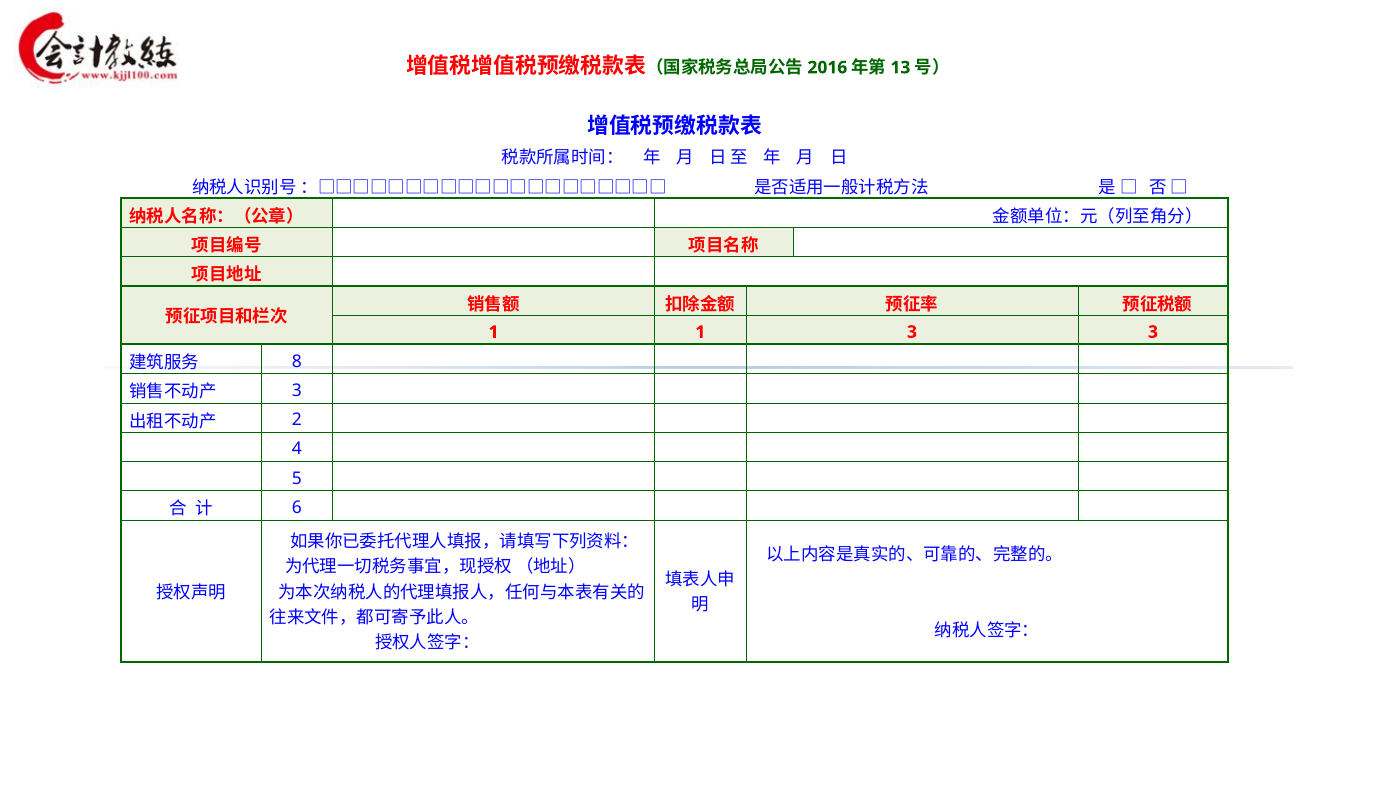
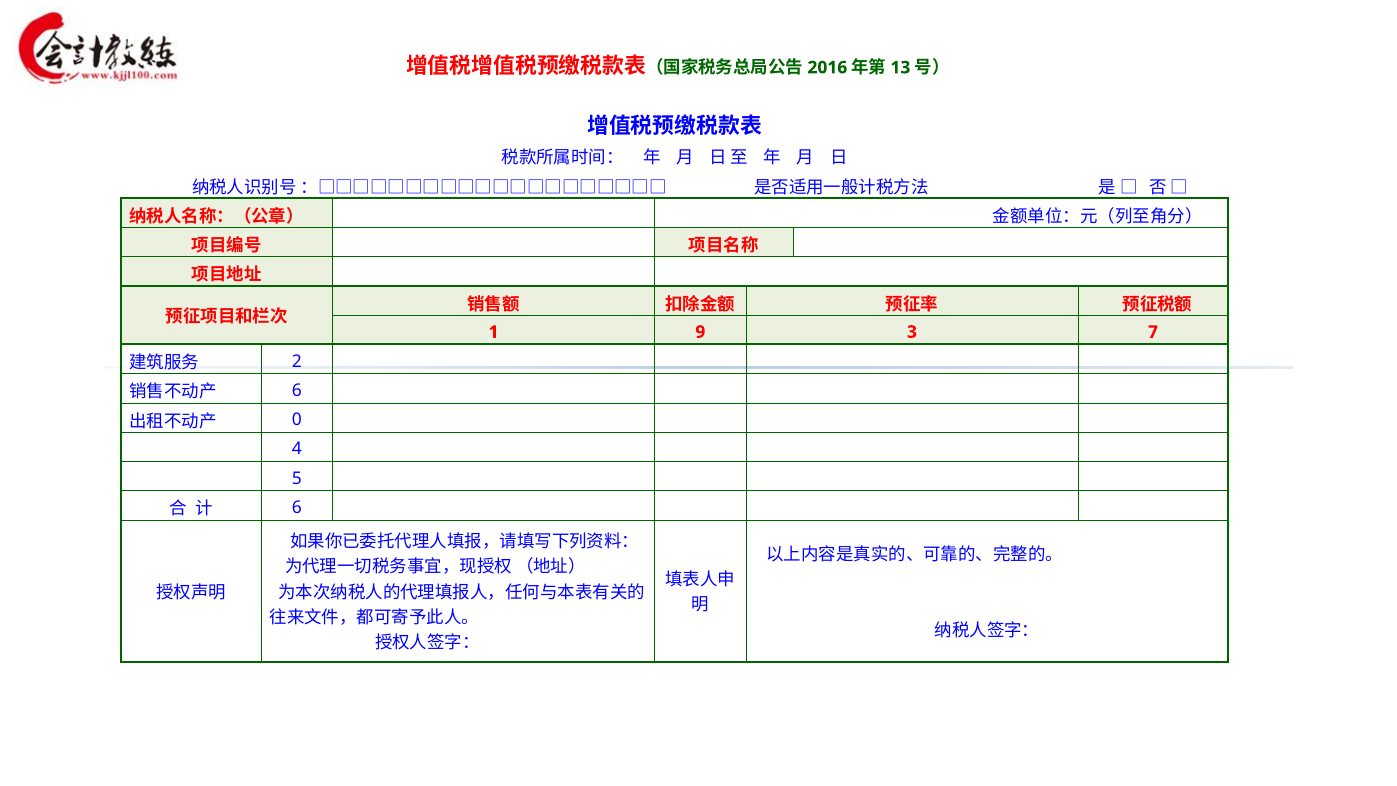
1 1: 1 -> 9
3 3: 3 -> 7
8: 8 -> 2
3 at (297, 390): 3 -> 6
2: 2 -> 0
